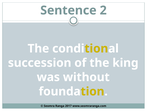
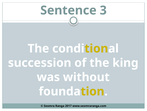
2: 2 -> 3
